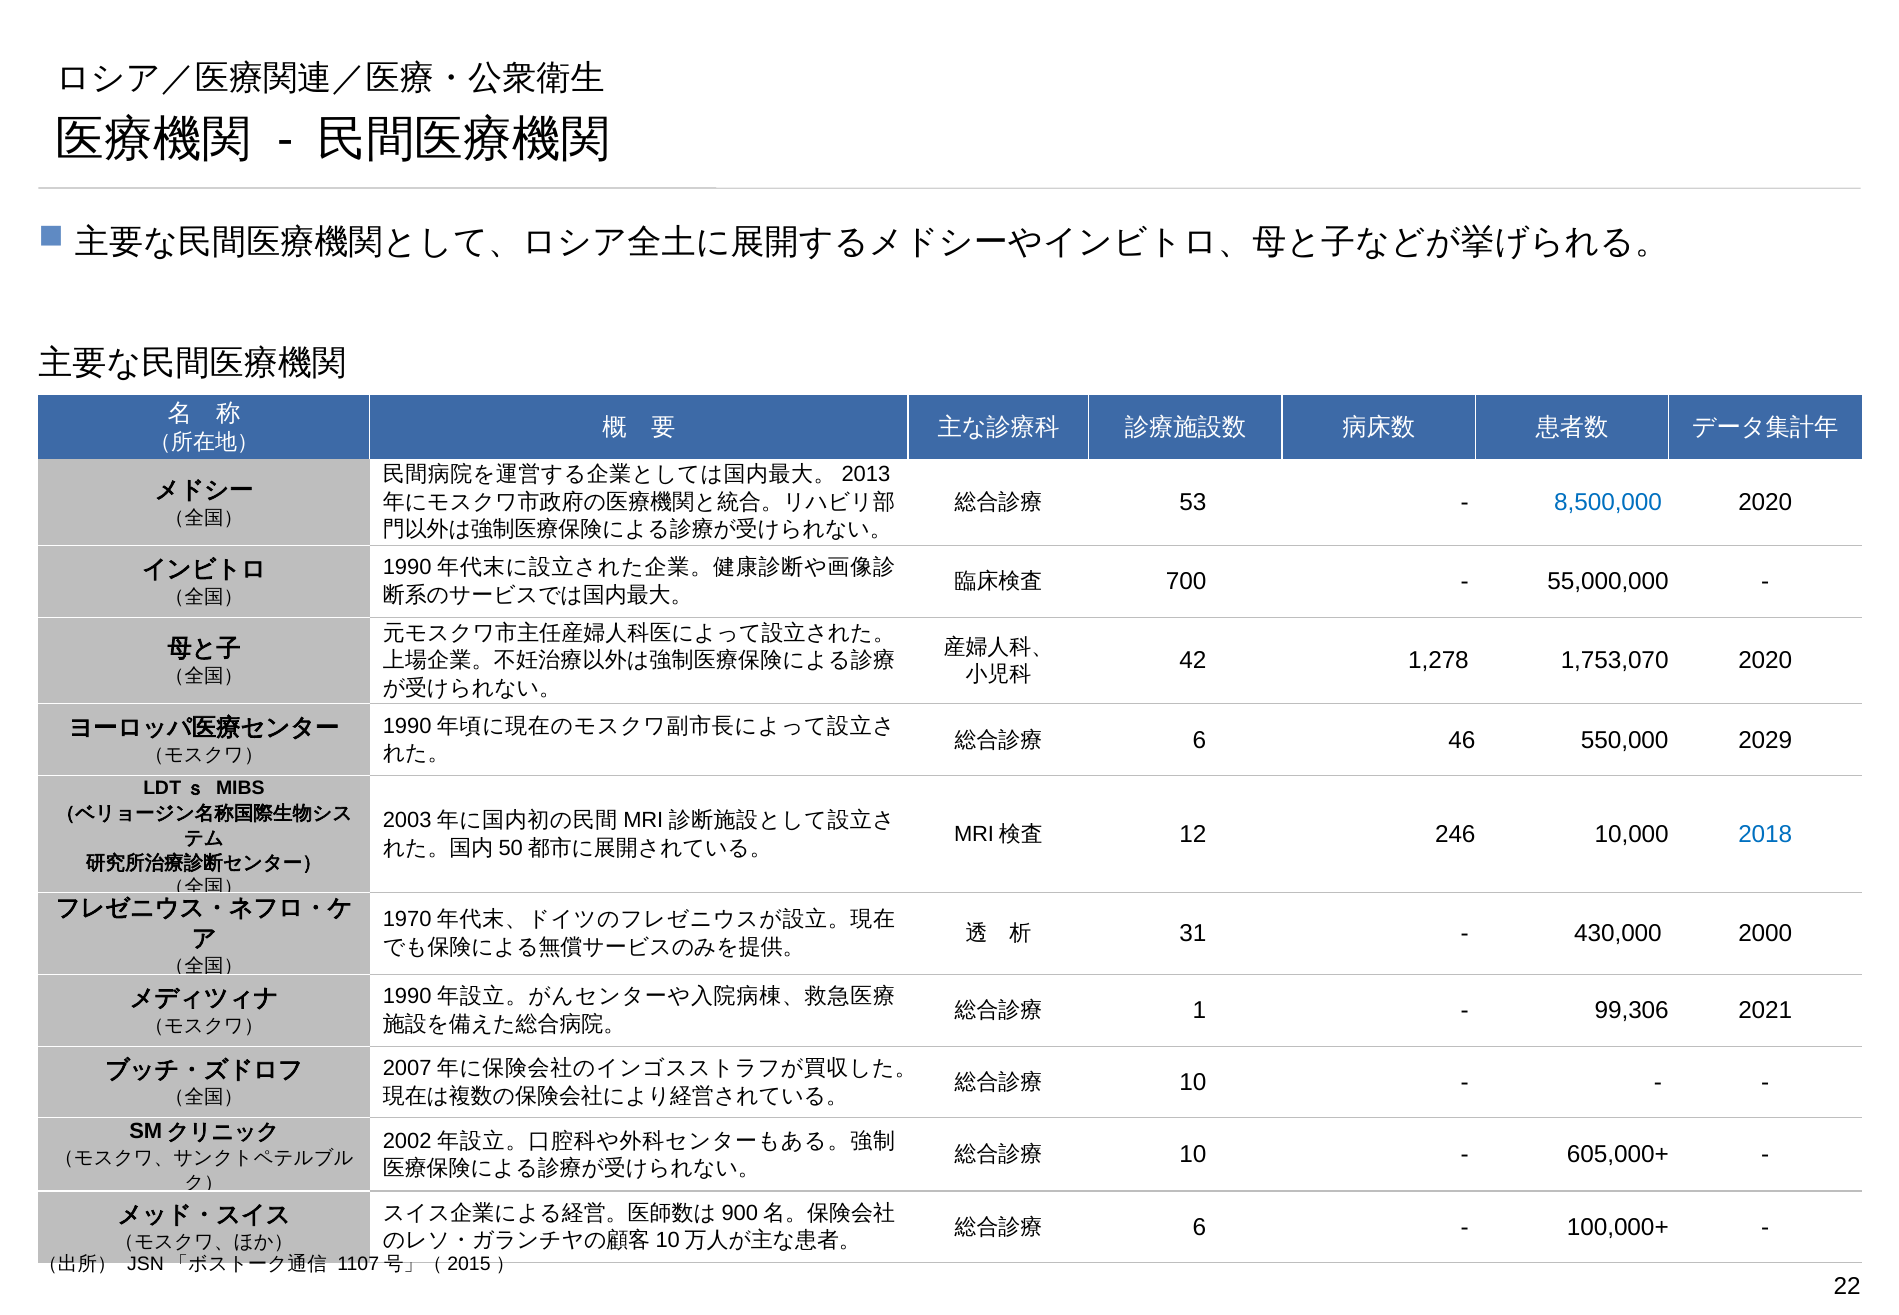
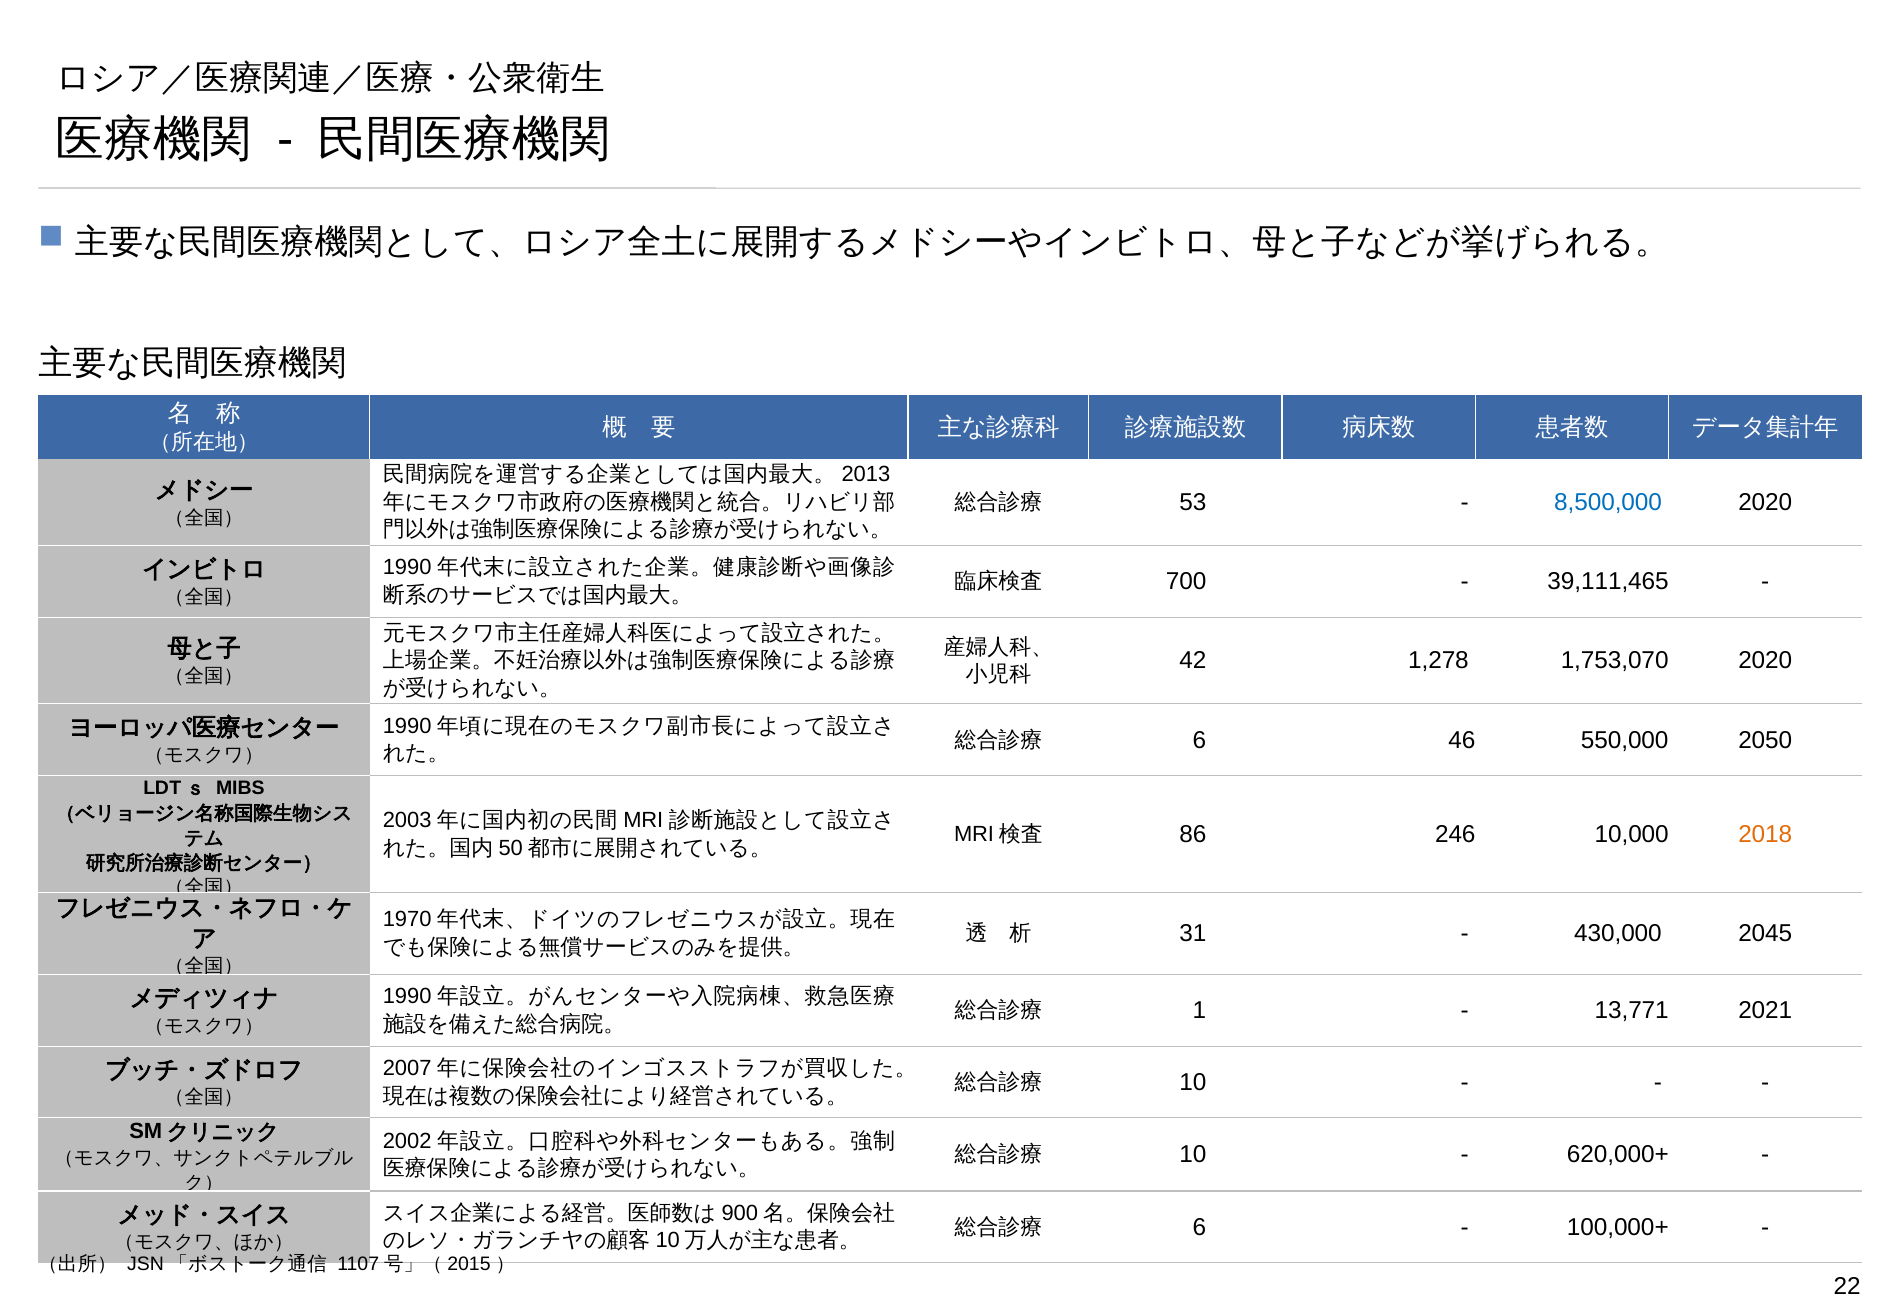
55,000,000: 55,000,000 -> 39,111,465
2029: 2029 -> 2050
12: 12 -> 86
2018 colour: blue -> orange
2000: 2000 -> 2045
99,306: 99,306 -> 13,771
605,000+: 605,000+ -> 620,000+
